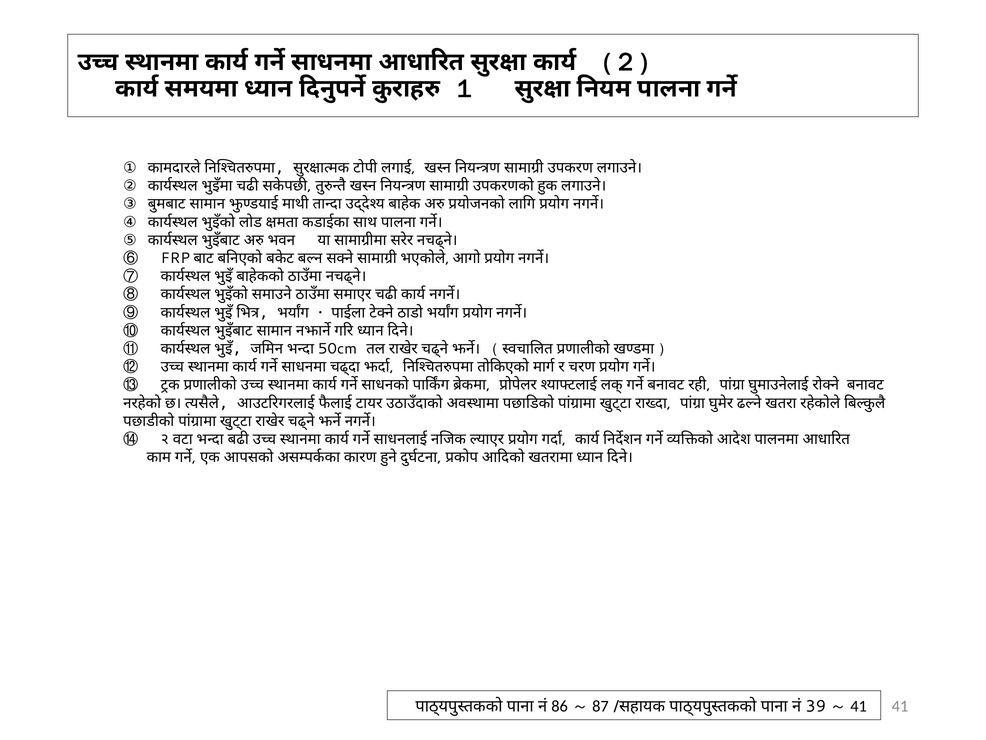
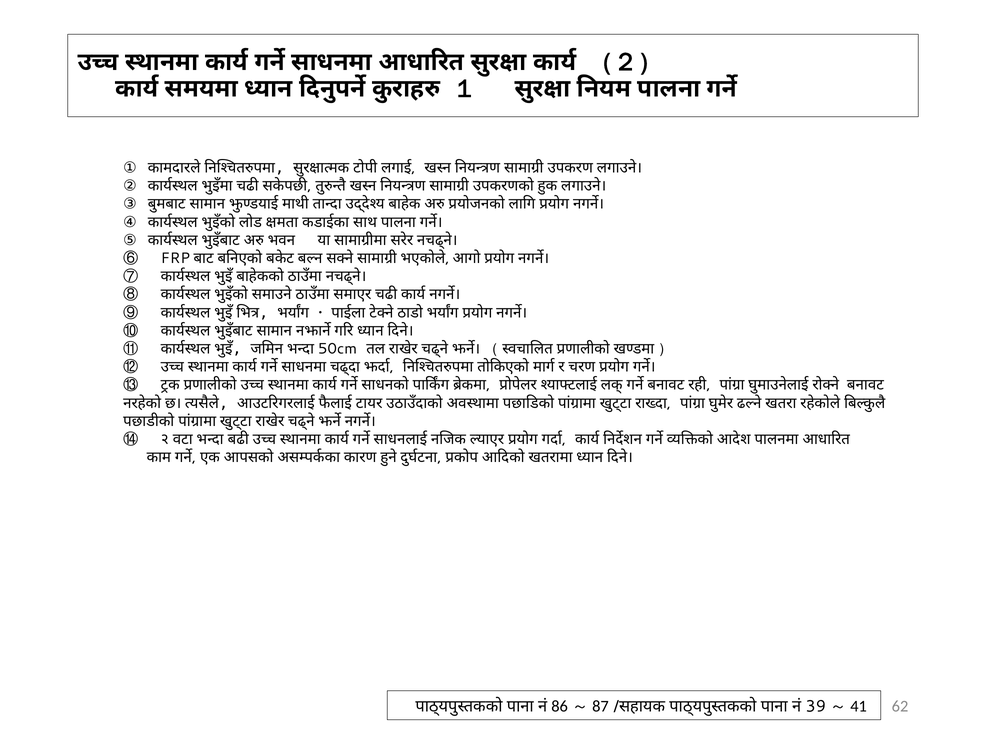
41: 41 -> 62
